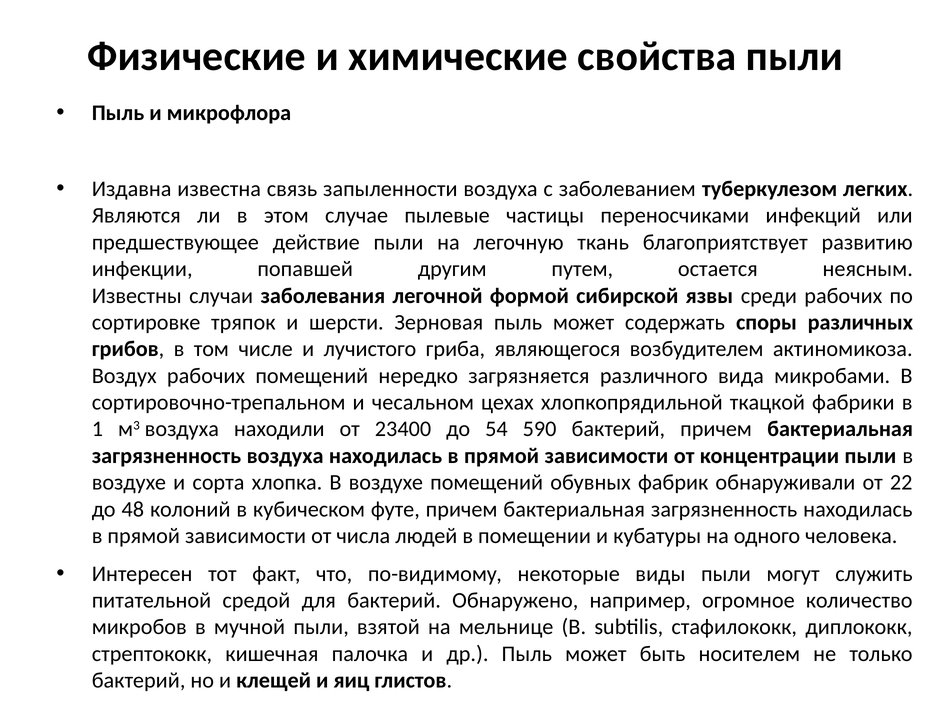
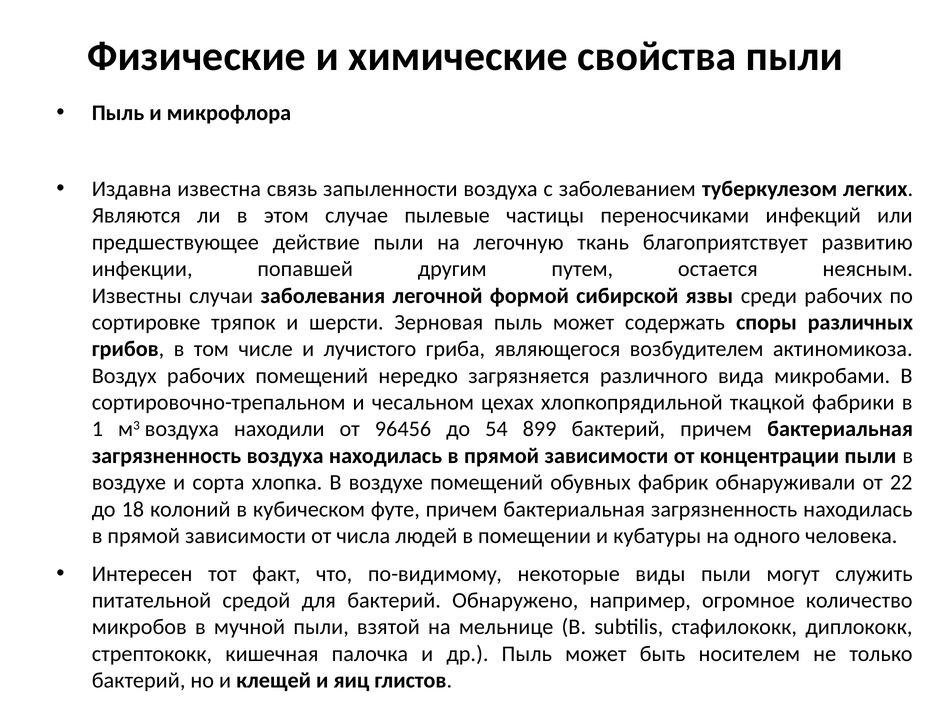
23400: 23400 -> 96456
590: 590 -> 899
48: 48 -> 18
